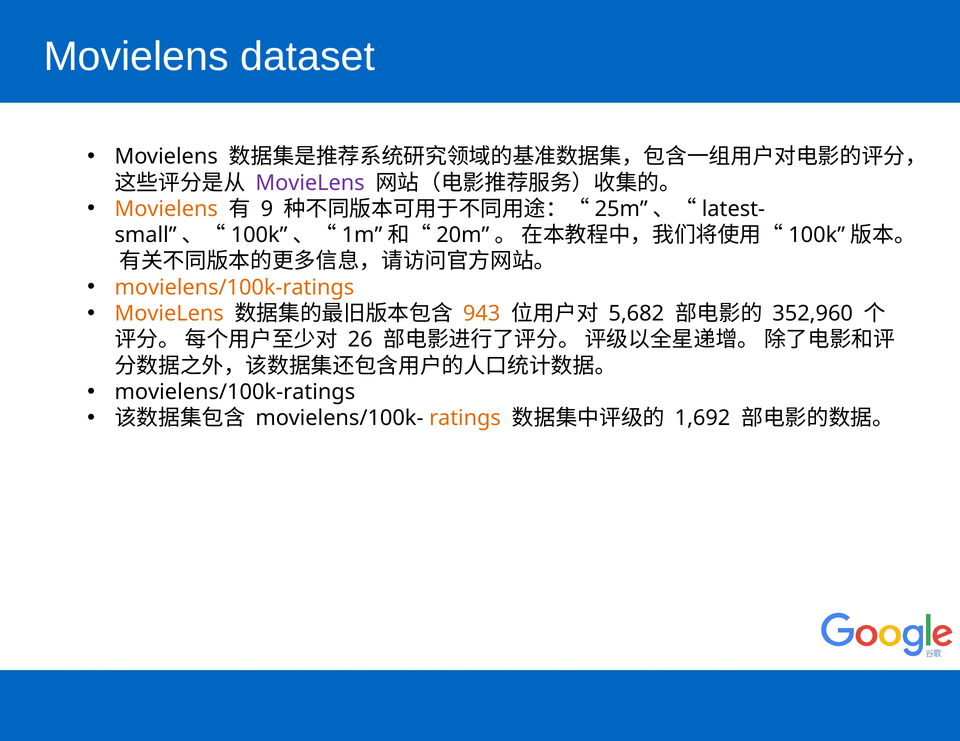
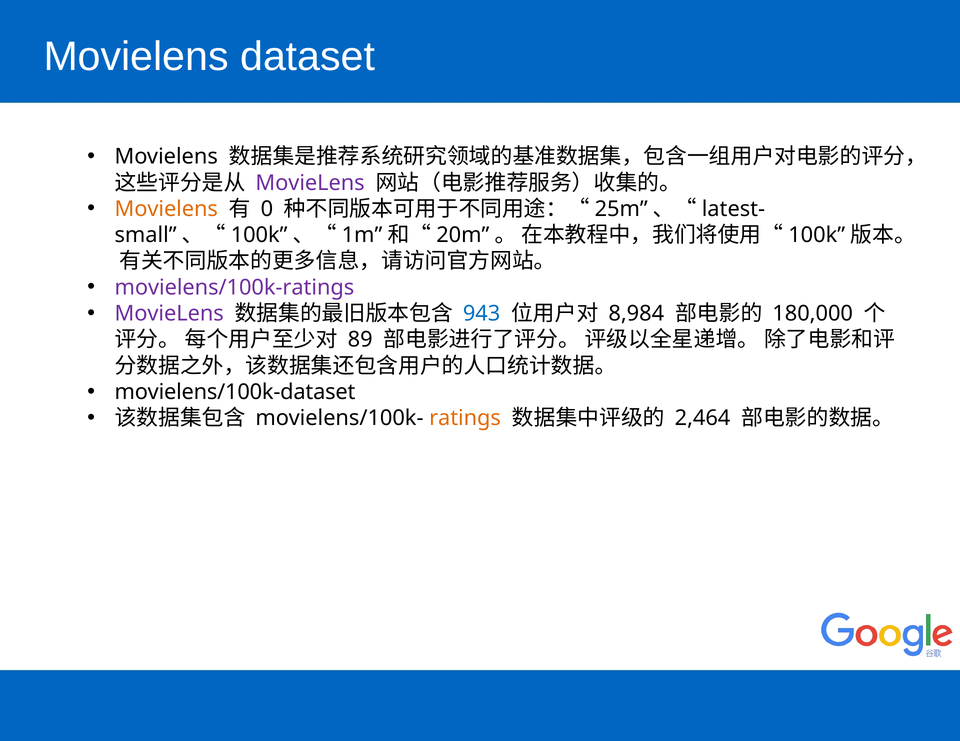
9: 9 -> 0
movielens/100k-ratings at (234, 288) colour: orange -> purple
MovieLens at (169, 314) colour: orange -> purple
943 colour: orange -> blue
5,682: 5,682 -> 8,984
352,960: 352,960 -> 180,000
26: 26 -> 89
movielens/100k-ratings at (235, 392): movielens/100k-ratings -> movielens/100k-dataset
1,692: 1,692 -> 2,464
